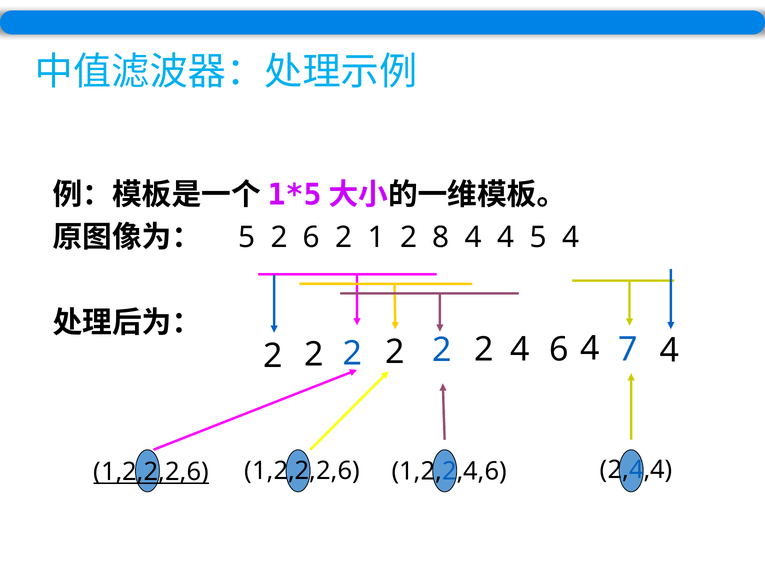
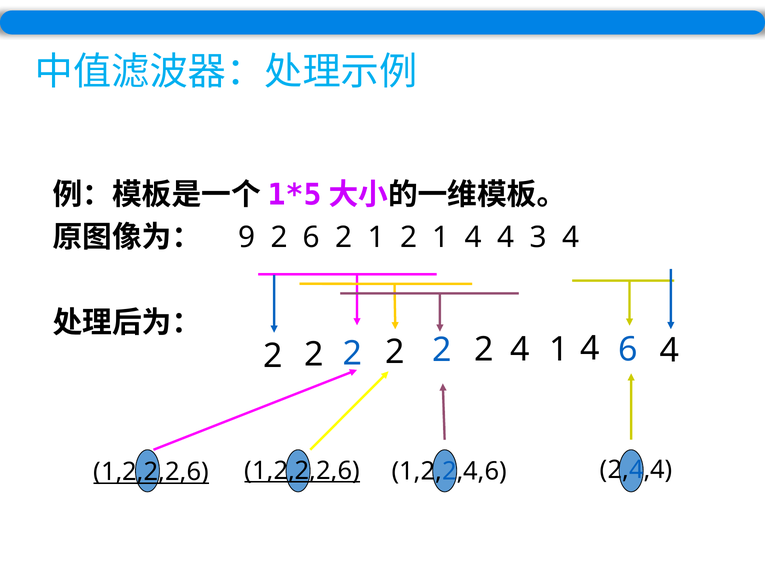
5 at (247, 237): 5 -> 9
1 2 8: 8 -> 1
4 5: 5 -> 3
4 6: 6 -> 1
4 7: 7 -> 6
1,2,2,2,6 at (302, 470) underline: none -> present
